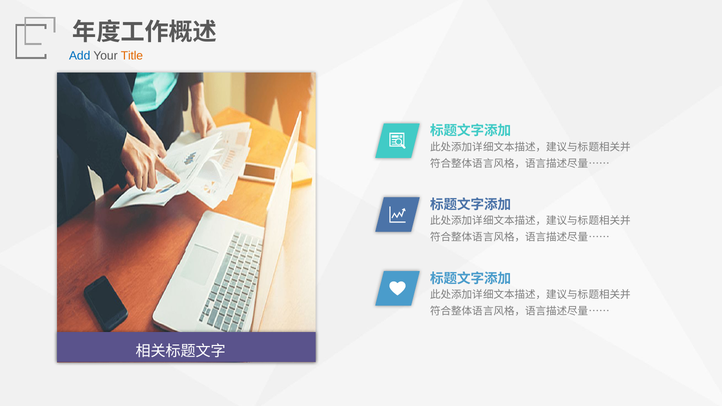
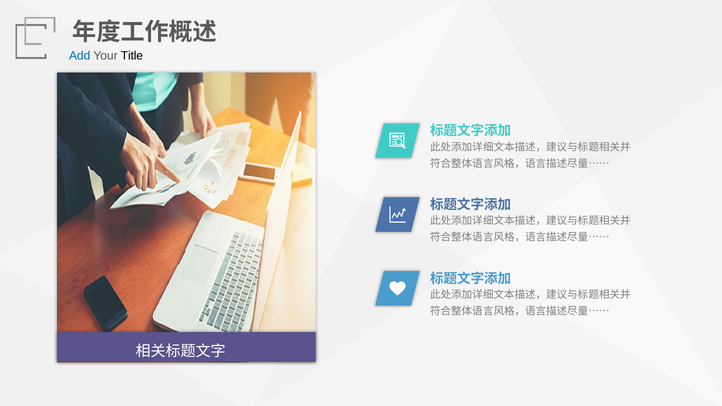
Title colour: orange -> black
